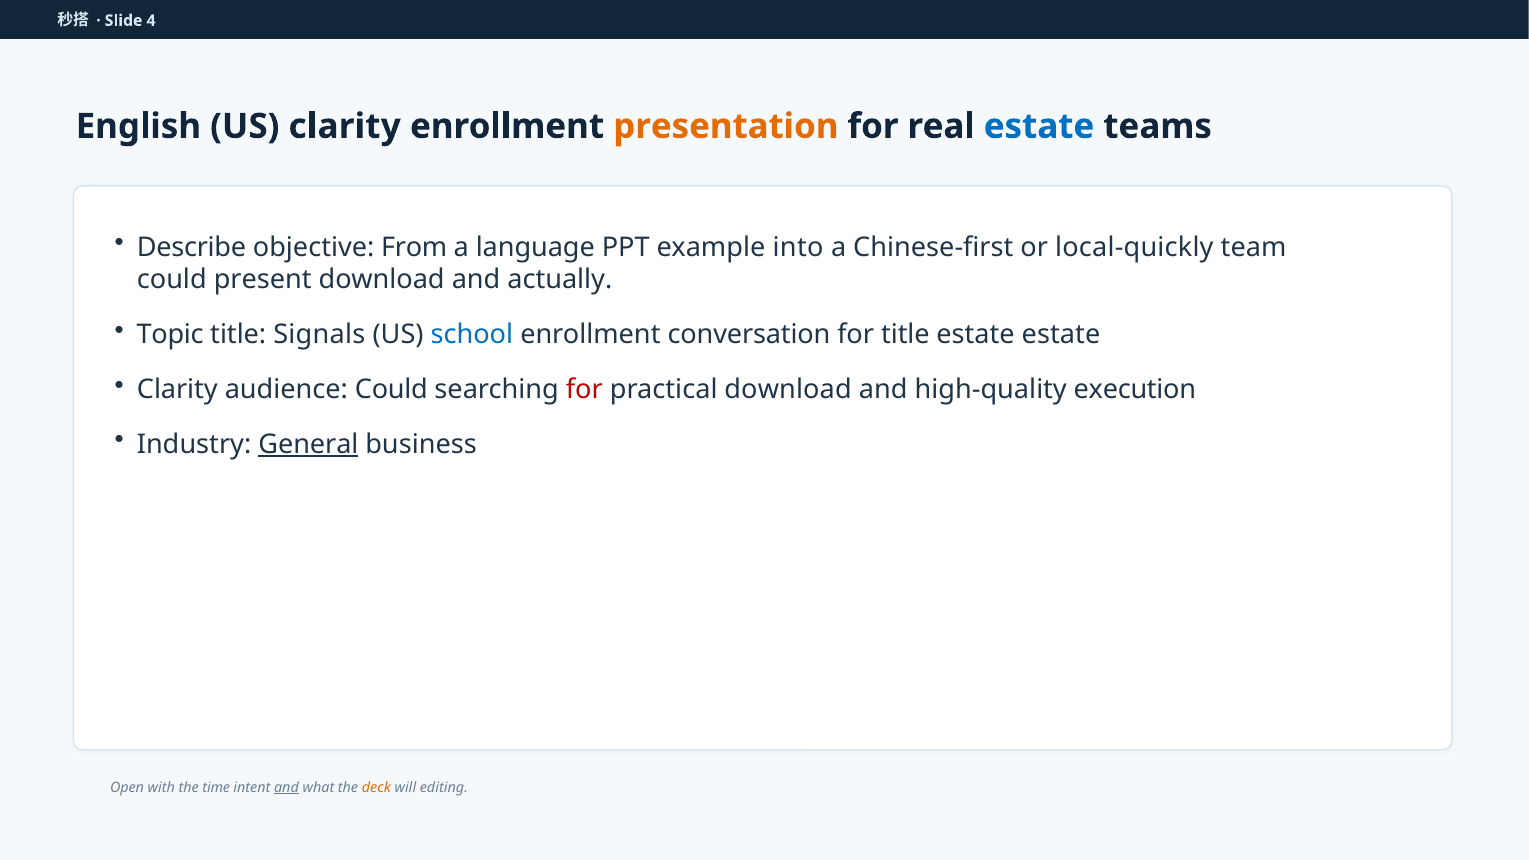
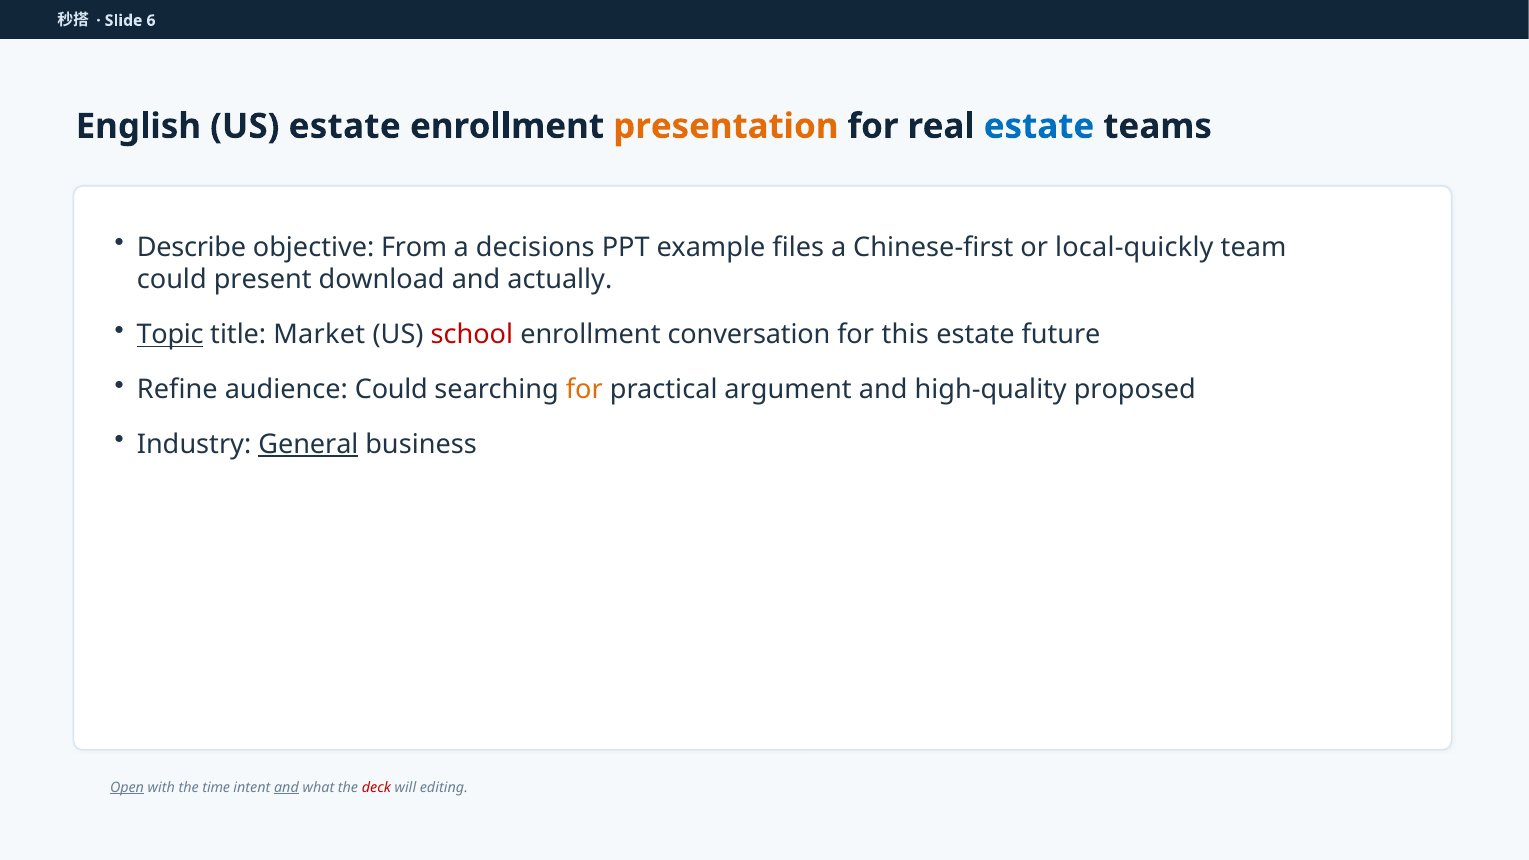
4: 4 -> 6
US clarity: clarity -> estate
language: language -> decisions
into: into -> files
Topic underline: none -> present
Signals: Signals -> Market
school colour: blue -> red
for title: title -> this
estate estate: estate -> future
Clarity at (177, 390): Clarity -> Refine
for at (584, 390) colour: red -> orange
practical download: download -> argument
execution: execution -> proposed
Open underline: none -> present
deck colour: orange -> red
